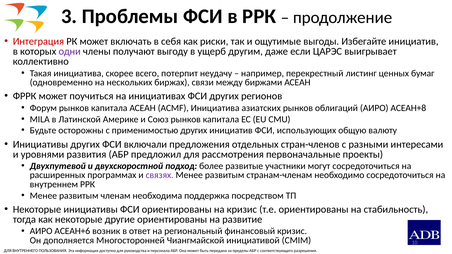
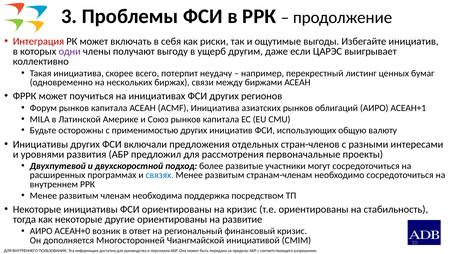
АСЕАН+8: АСЕАН+8 -> АСЕАН+1
связях colour: purple -> blue
АСЕАН+6: АСЕАН+6 -> АСЕАН+0
